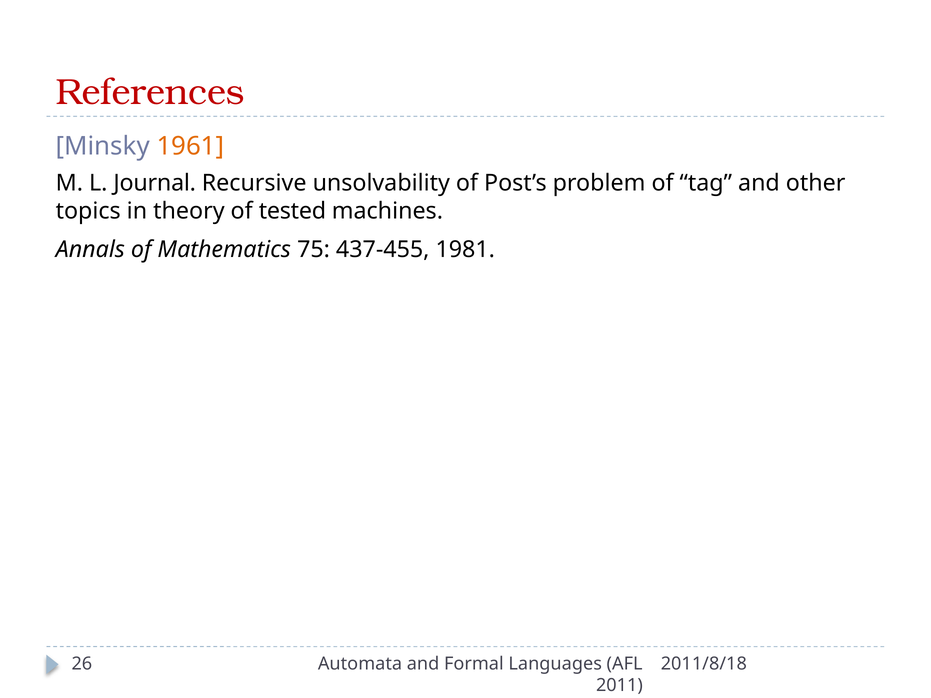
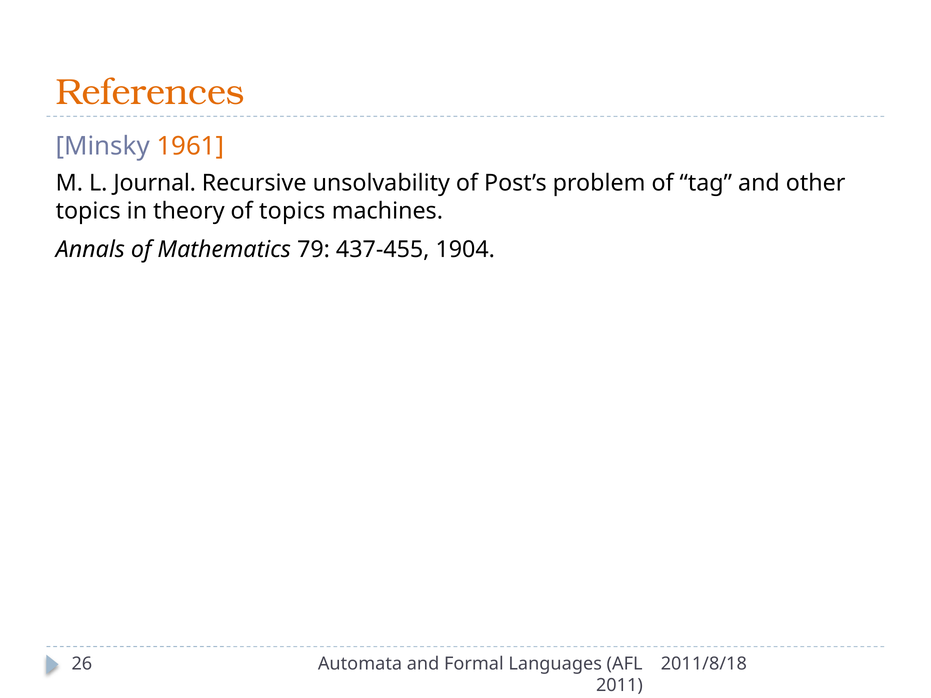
References colour: red -> orange
of tested: tested -> topics
75: 75 -> 79
1981: 1981 -> 1904
